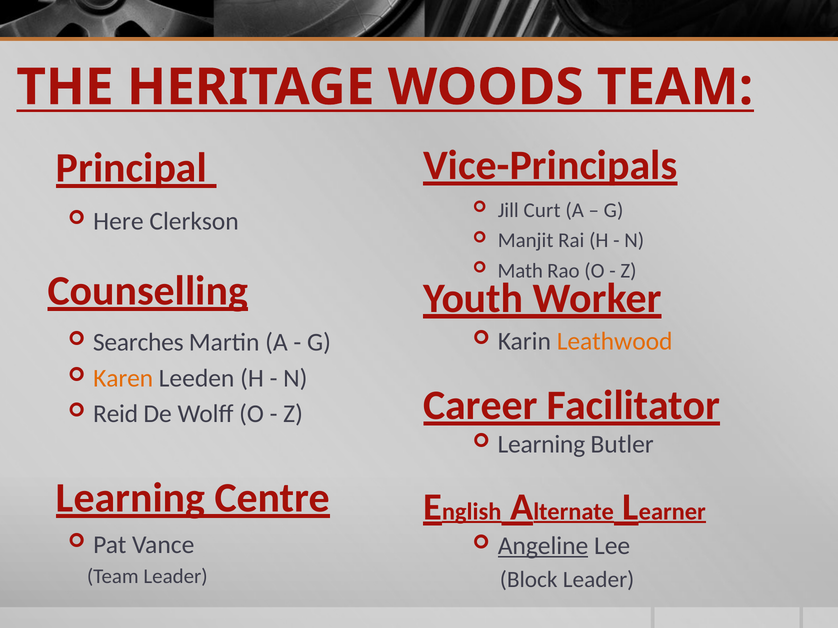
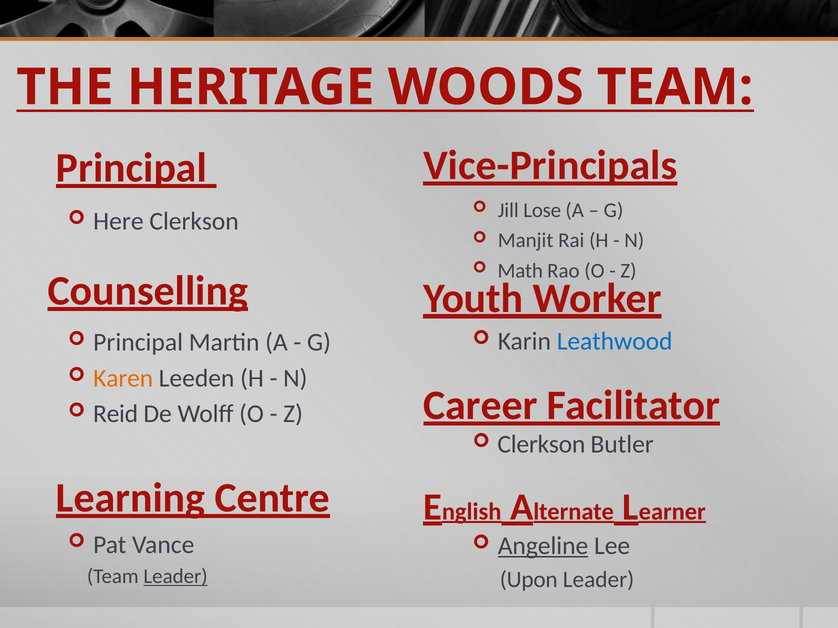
Curt: Curt -> Lose
Leathwood colour: orange -> blue
Searches at (138, 343): Searches -> Principal
Learning at (541, 445): Learning -> Clerkson
Leader at (176, 577) underline: none -> present
Block: Block -> Upon
